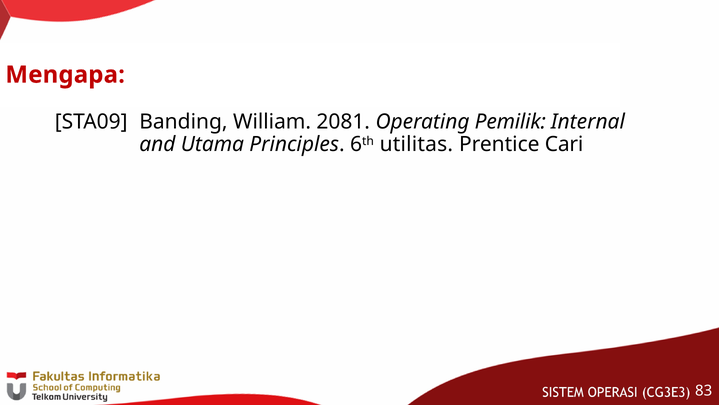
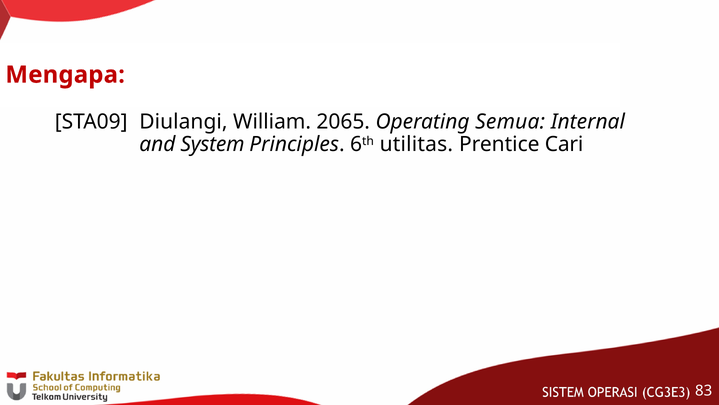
Banding: Banding -> Diulangi
2081: 2081 -> 2065
Pemilik: Pemilik -> Semua
Utama: Utama -> System
